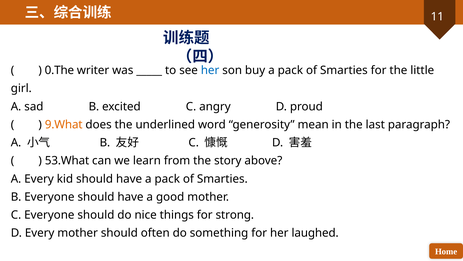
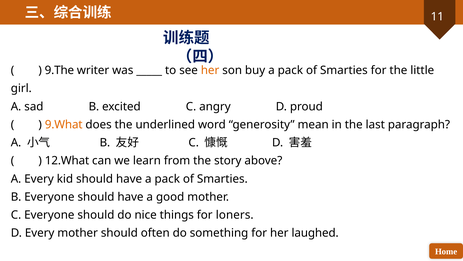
0.The: 0.The -> 9.The
her at (210, 70) colour: blue -> orange
53.What: 53.What -> 12.What
strong: strong -> loners
